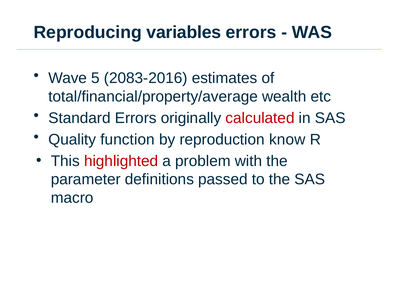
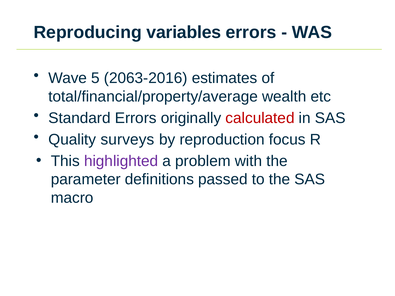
2083-2016: 2083-2016 -> 2063-2016
function: function -> surveys
know: know -> focus
highlighted colour: red -> purple
